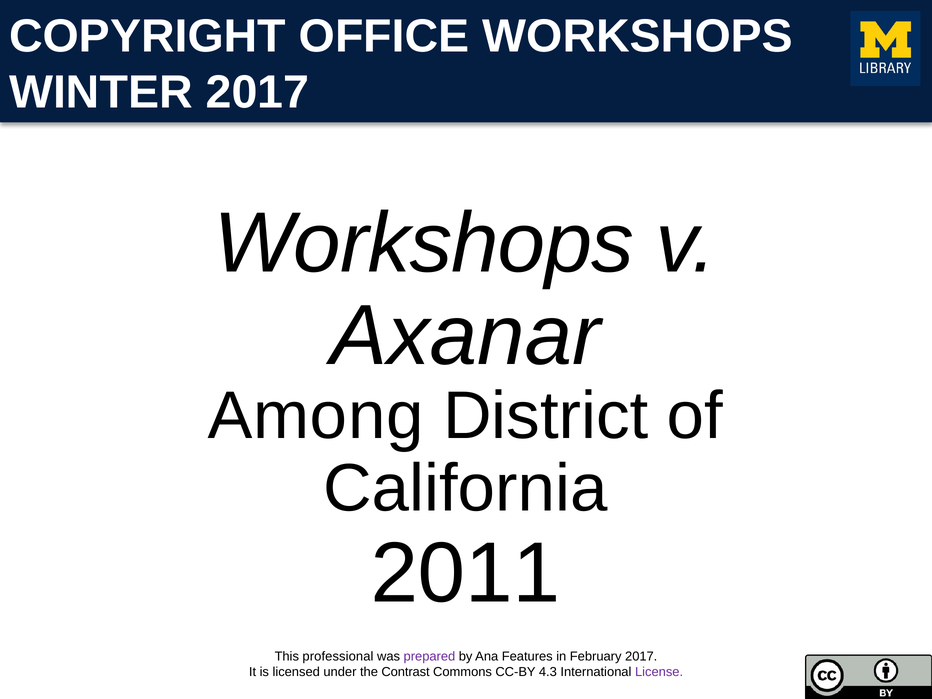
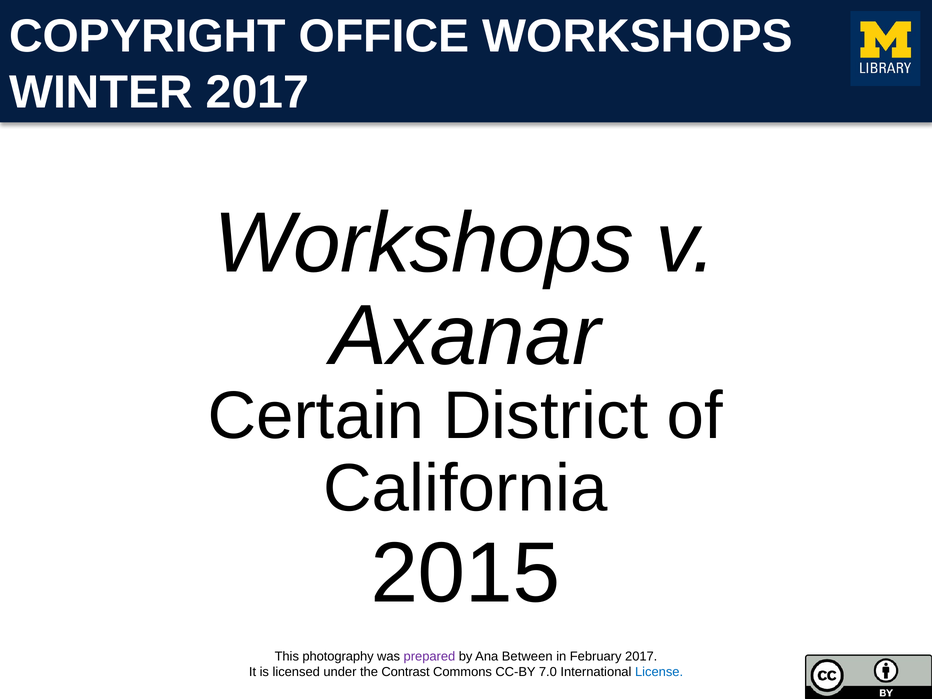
Among: Among -> Certain
2011: 2011 -> 2015
professional: professional -> photography
Features: Features -> Between
4.3: 4.3 -> 7.0
License colour: purple -> blue
